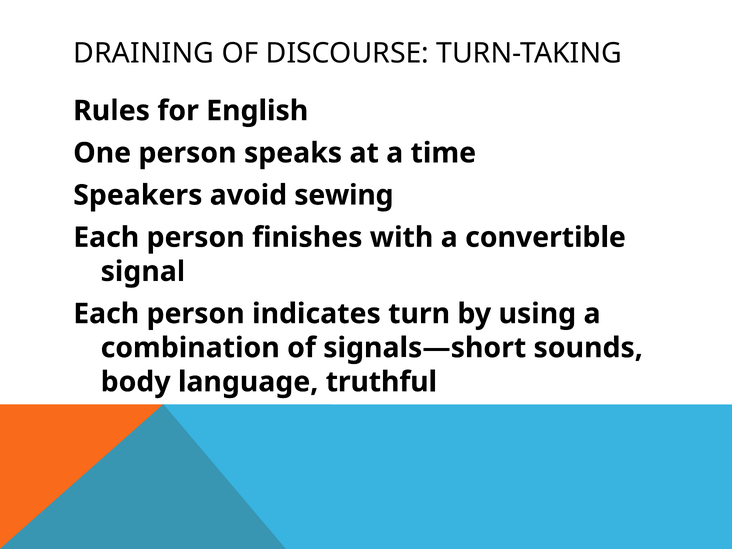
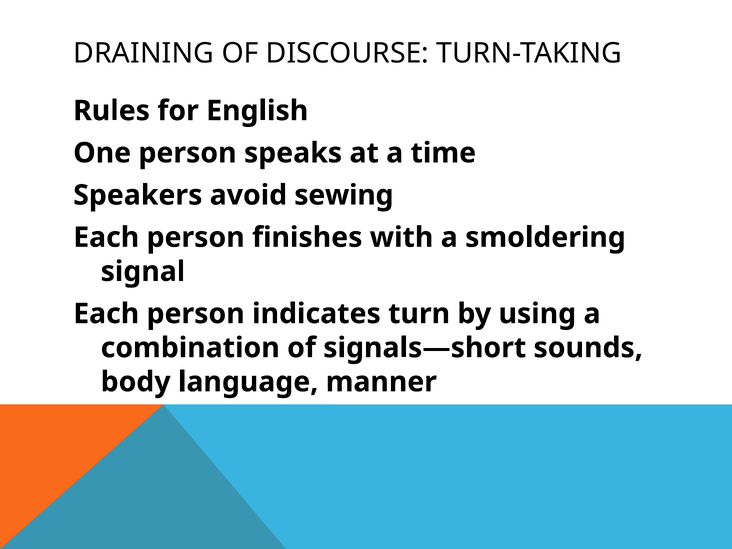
convertible: convertible -> smoldering
truthful: truthful -> manner
